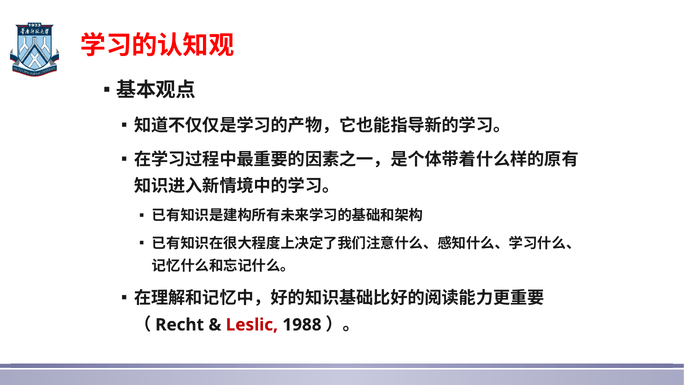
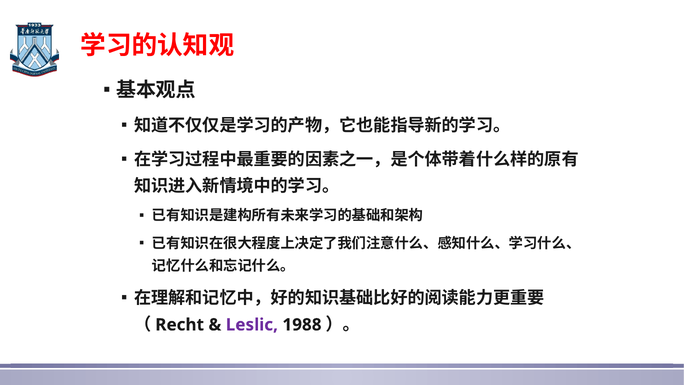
Leslic colour: red -> purple
